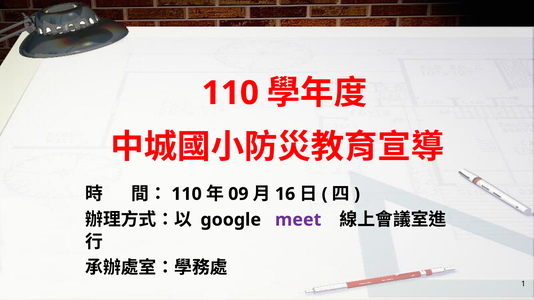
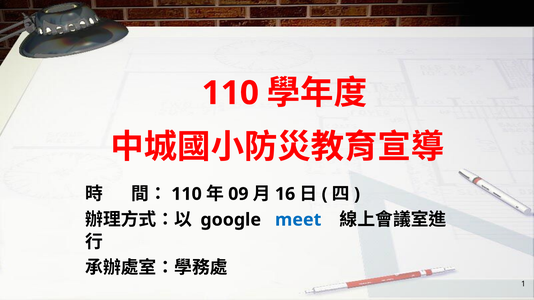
meet colour: purple -> blue
